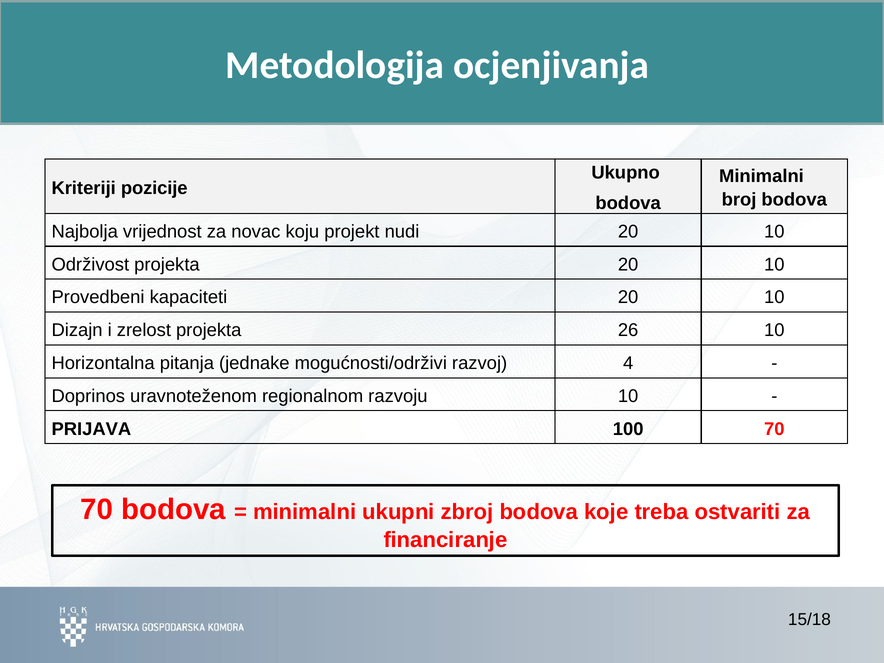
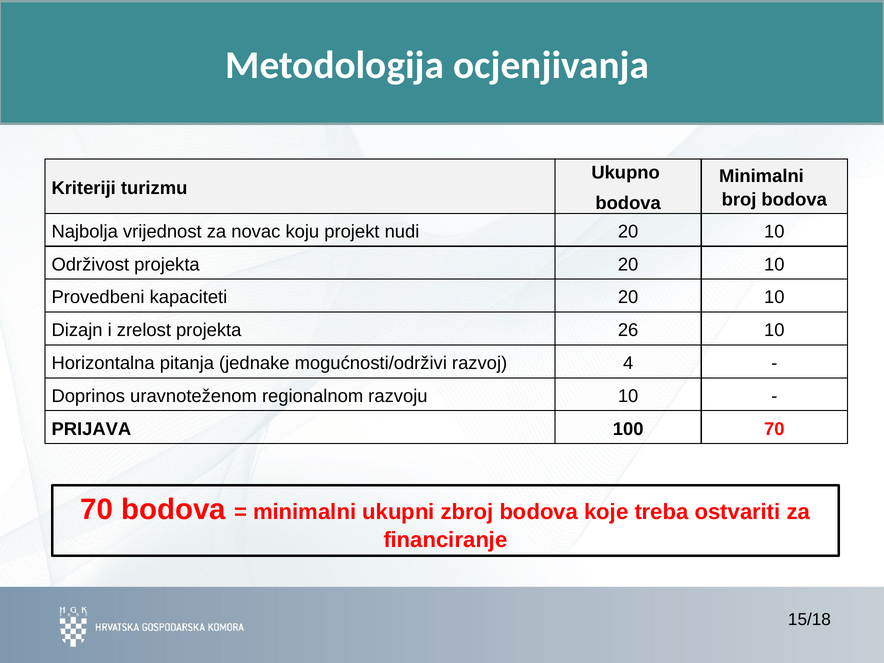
pozicije: pozicije -> turizmu
